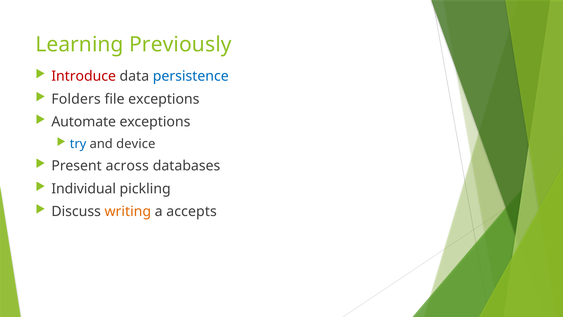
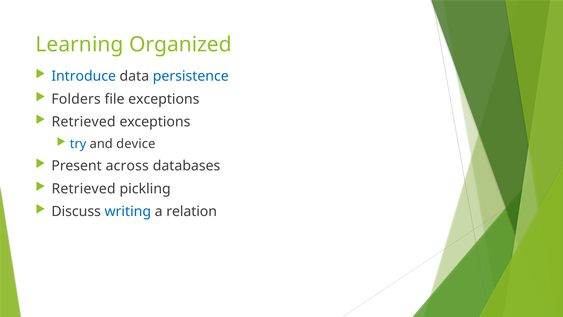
Previously: Previously -> Organized
Introduce colour: red -> blue
Automate at (84, 122): Automate -> Retrieved
Individual at (84, 189): Individual -> Retrieved
writing colour: orange -> blue
accepts: accepts -> relation
